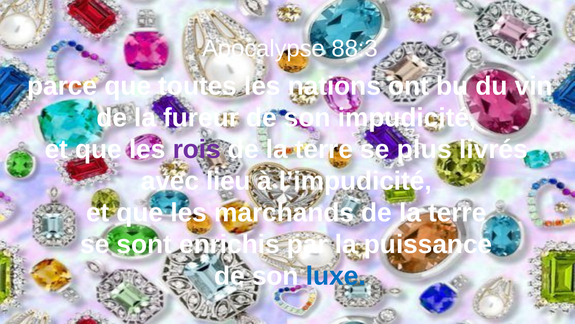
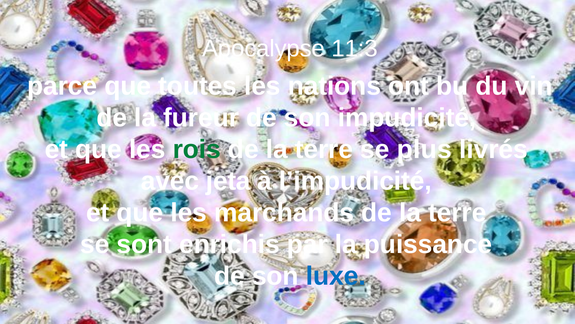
88:3: 88:3 -> 11:3
rois colour: purple -> green
lieu: lieu -> jeta
